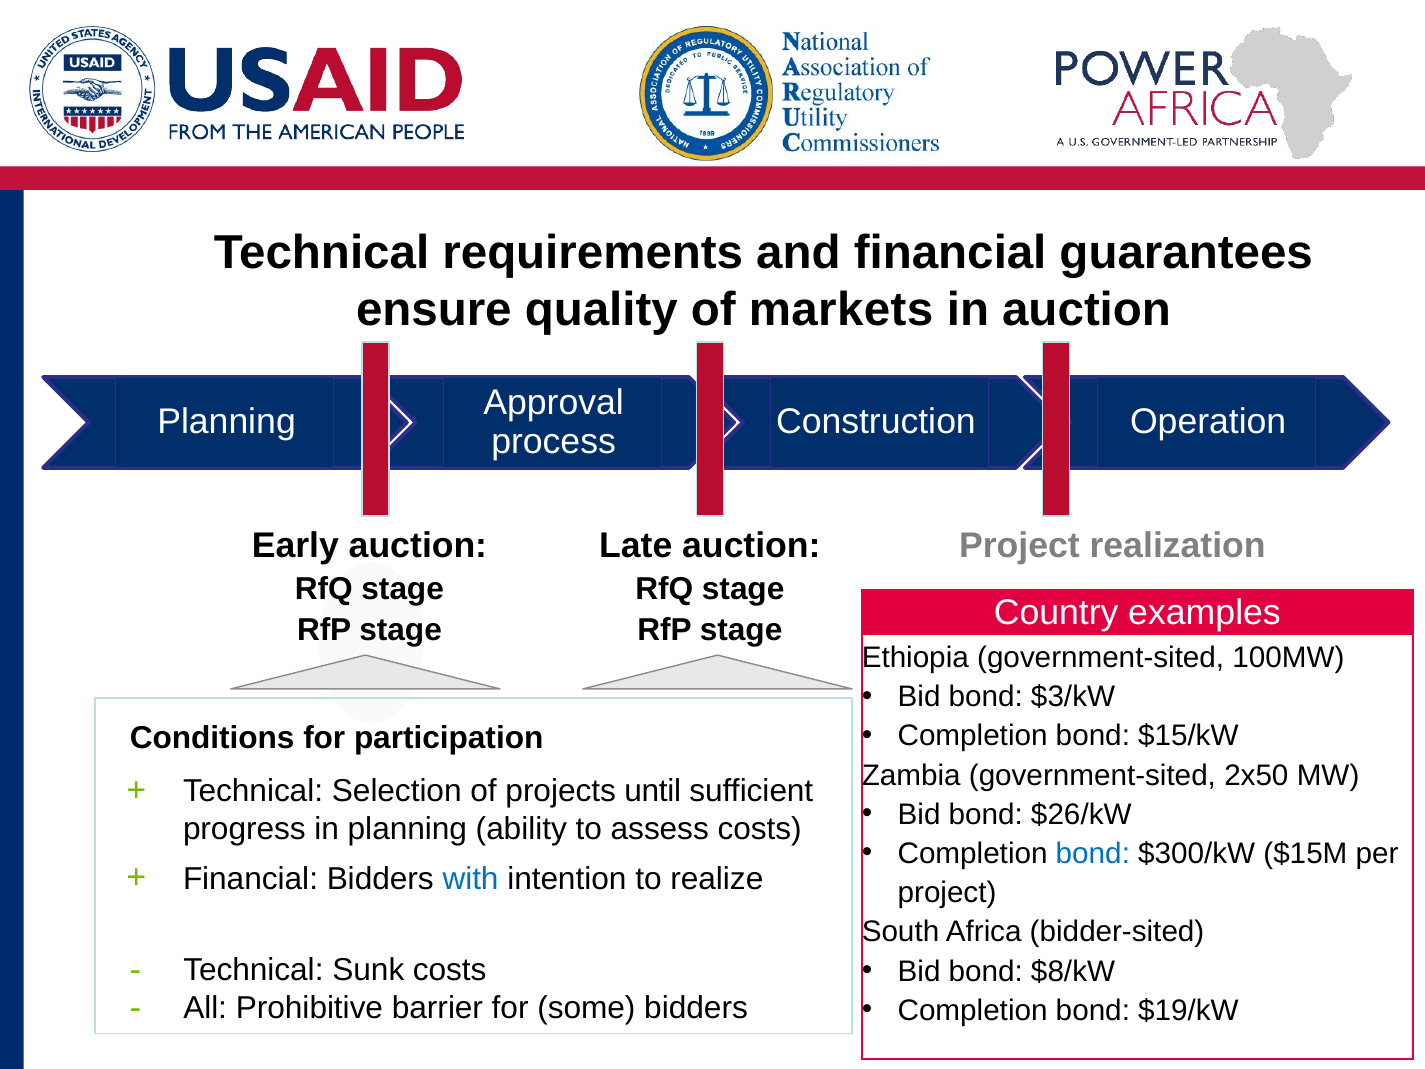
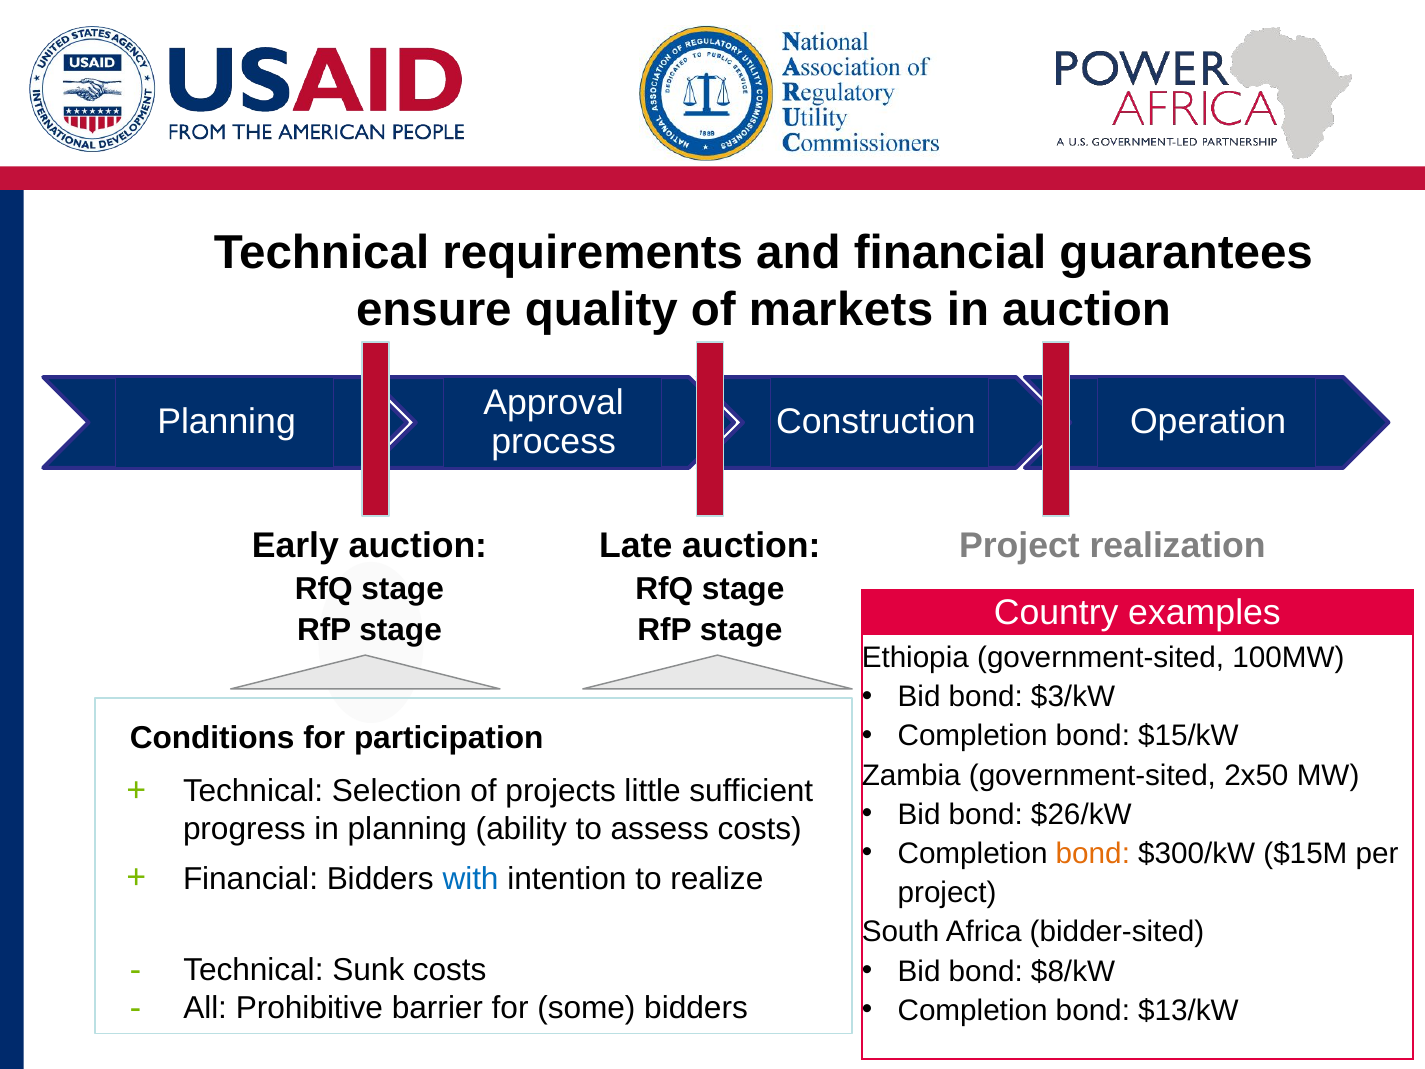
until: until -> little
bond at (1093, 854) colour: blue -> orange
$19/kW: $19/kW -> $13/kW
